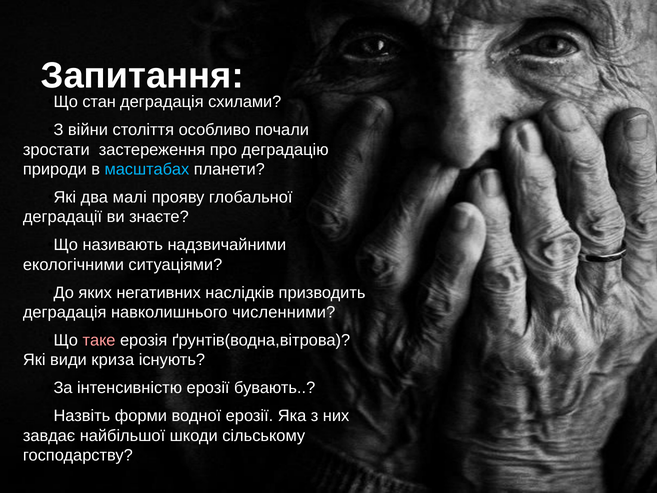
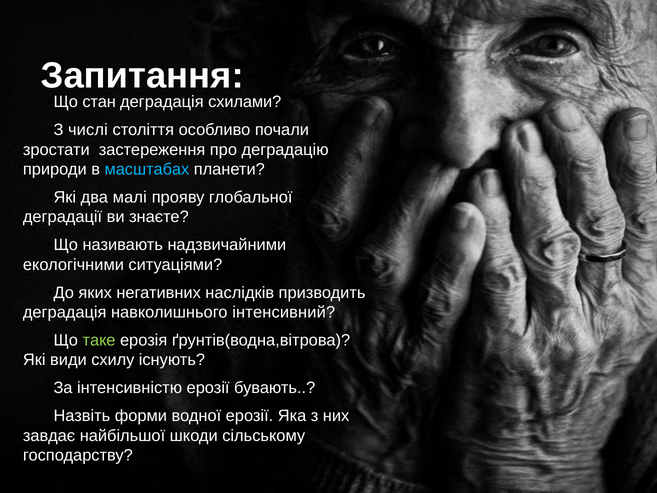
війни: війни -> числі
численними: численними -> інтенсивний
таке colour: pink -> light green
криза: криза -> схилу
